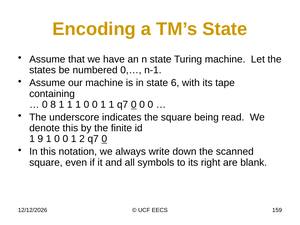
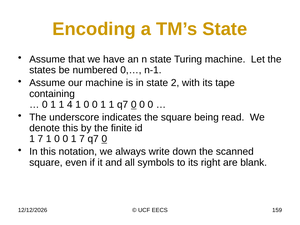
6: 6 -> 2
8 at (53, 105): 8 -> 1
1 at (70, 105): 1 -> 4
9 at (40, 139): 9 -> 7
0 1 2: 2 -> 7
